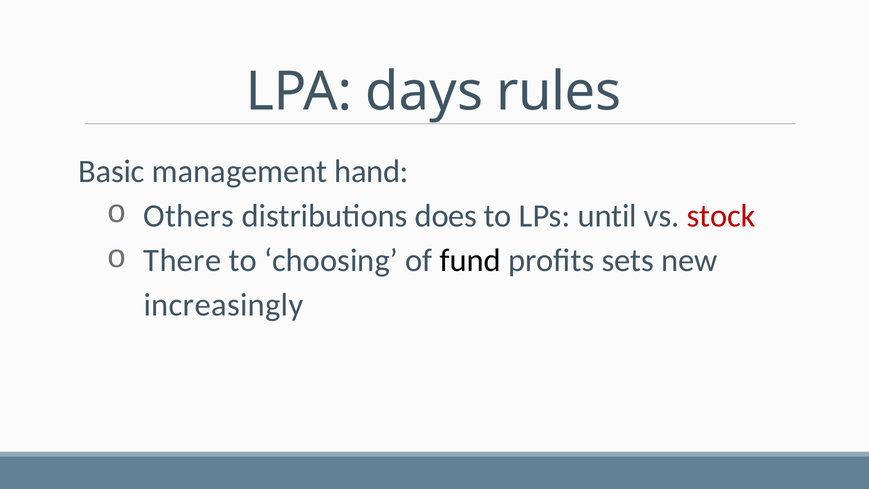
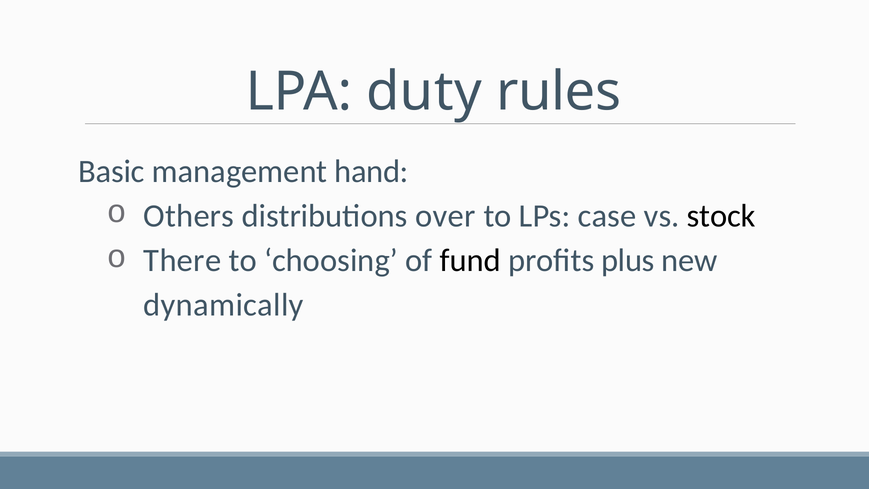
days: days -> duty
does: does -> over
until: until -> case
stock colour: red -> black
sets: sets -> plus
increasingly: increasingly -> dynamically
